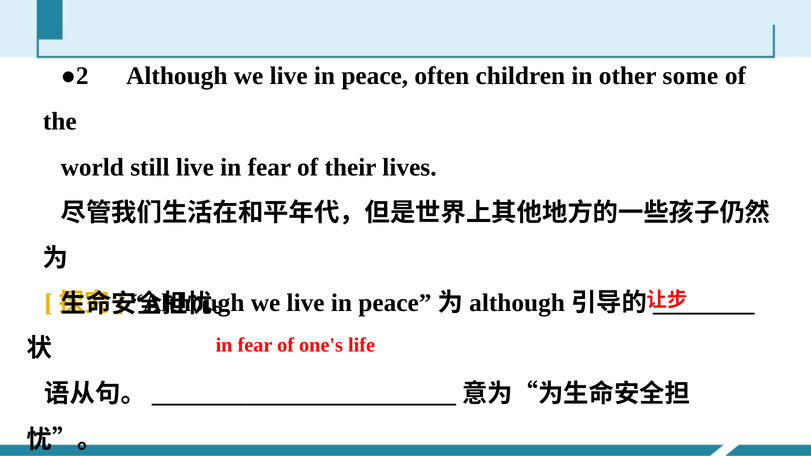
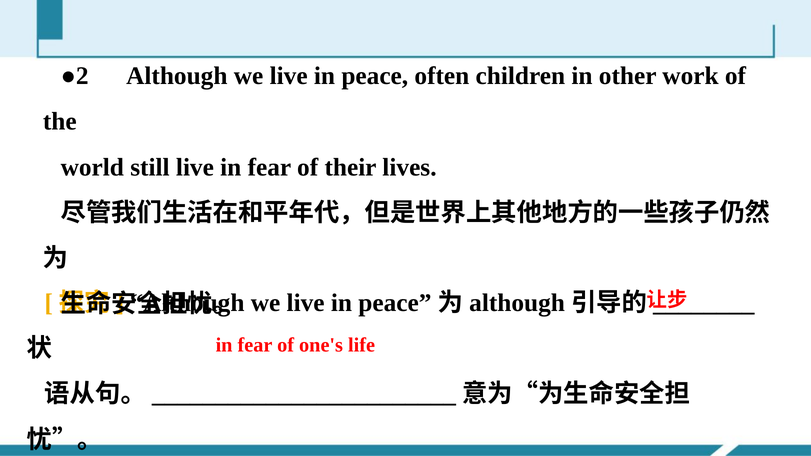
some: some -> work
